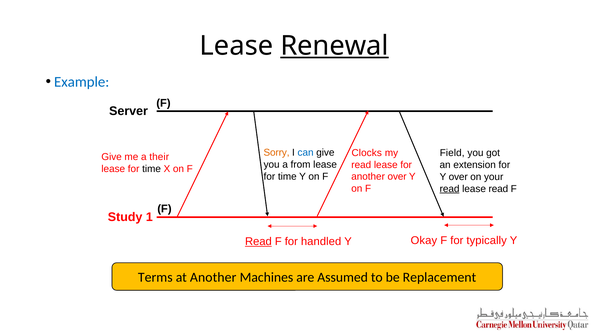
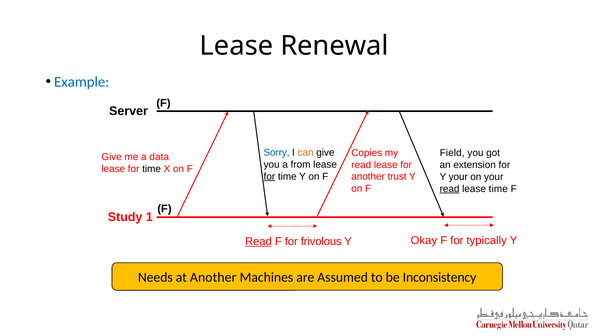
Renewal underline: present -> none
Sorry colour: orange -> blue
can colour: blue -> orange
Clocks: Clocks -> Copies
their: their -> data
for at (269, 176) underline: none -> present
another over: over -> trust
Y over: over -> your
lease read: read -> time
handled: handled -> frivolous
Terms: Terms -> Needs
Replacement: Replacement -> Inconsistency
